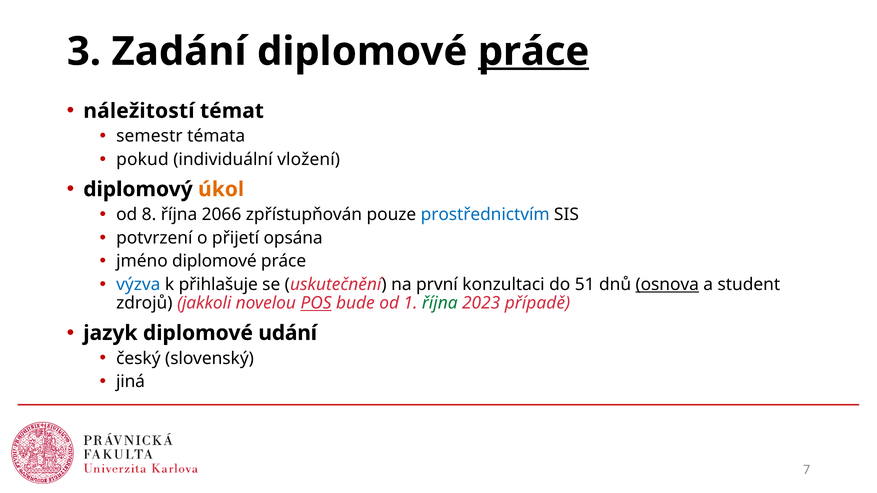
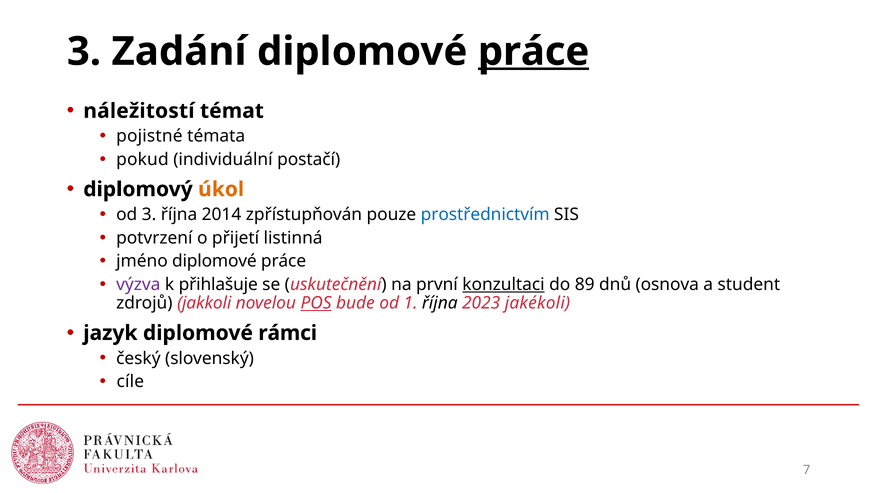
semestr: semestr -> pojistné
vložení: vložení -> postačí
od 8: 8 -> 3
2066: 2066 -> 2014
opsána: opsána -> listinná
výzva colour: blue -> purple
konzultaci underline: none -> present
51: 51 -> 89
osnova underline: present -> none
října at (440, 303) colour: green -> black
případě: případě -> jakékoli
udání: udání -> rámci
jiná: jiná -> cíle
